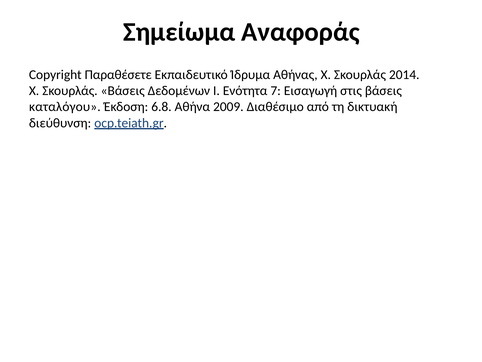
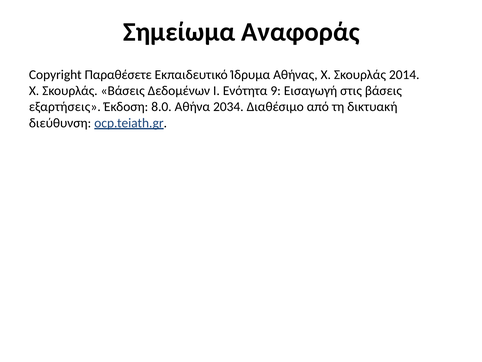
7: 7 -> 9
καταλόγου: καταλόγου -> εξαρτήσεις
6.8: 6.8 -> 8.0
2009: 2009 -> 2034
